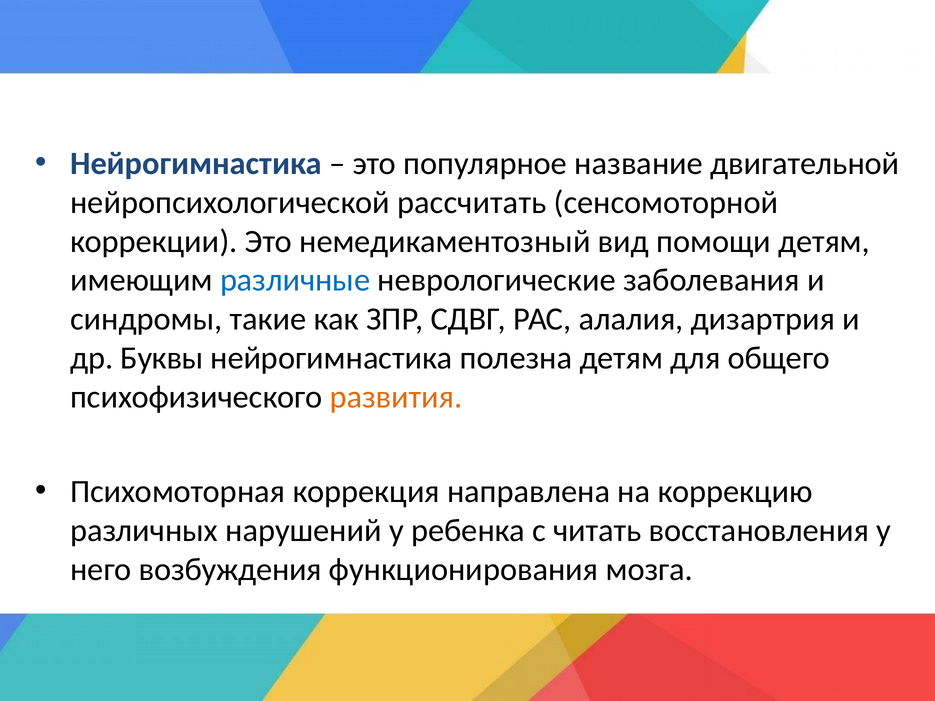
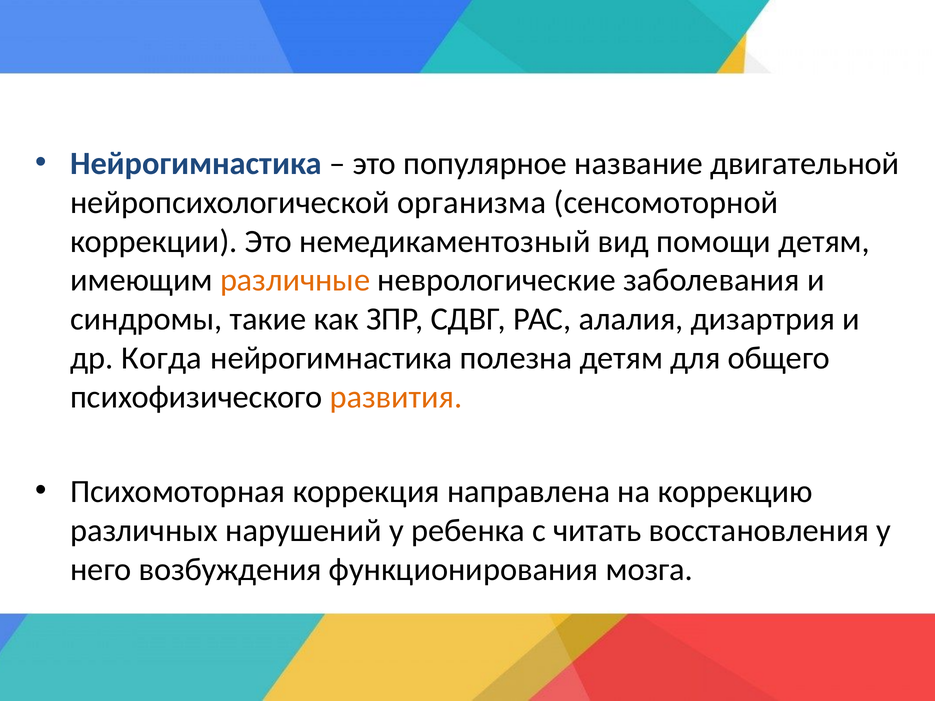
рассчитать: рассчитать -> организма
различные colour: blue -> orange
Буквы: Буквы -> Когда
